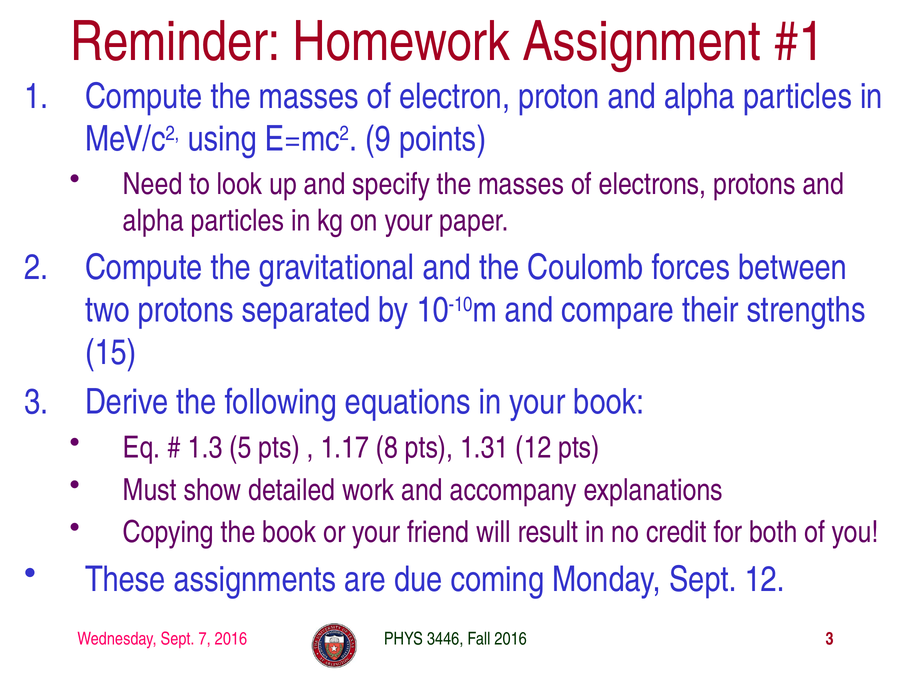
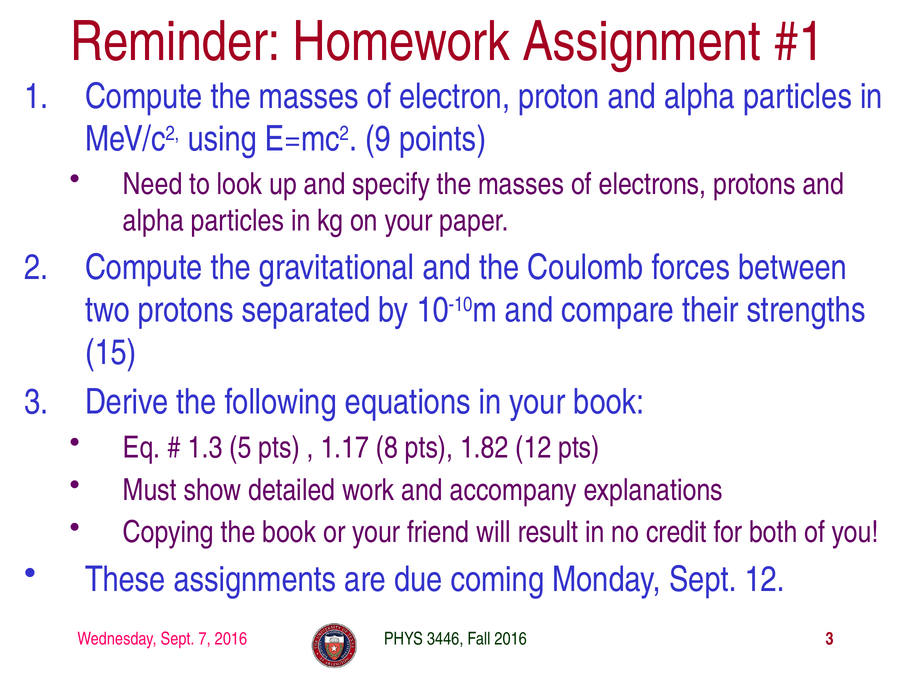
1.31: 1.31 -> 1.82
